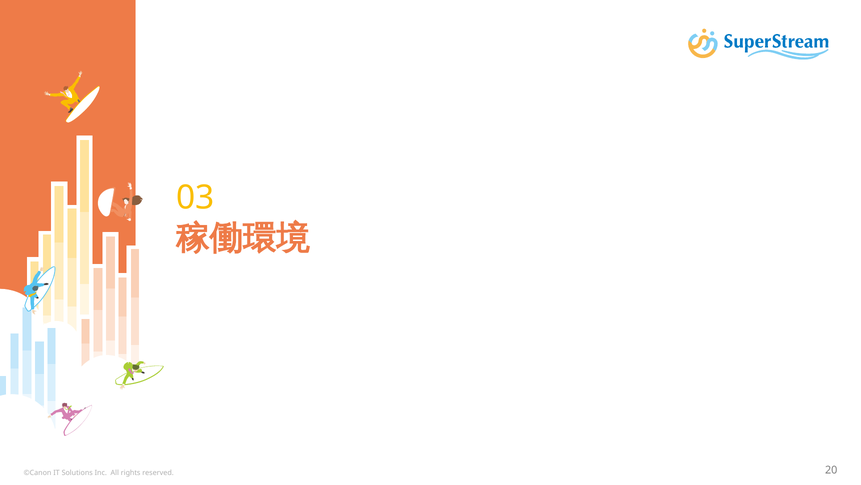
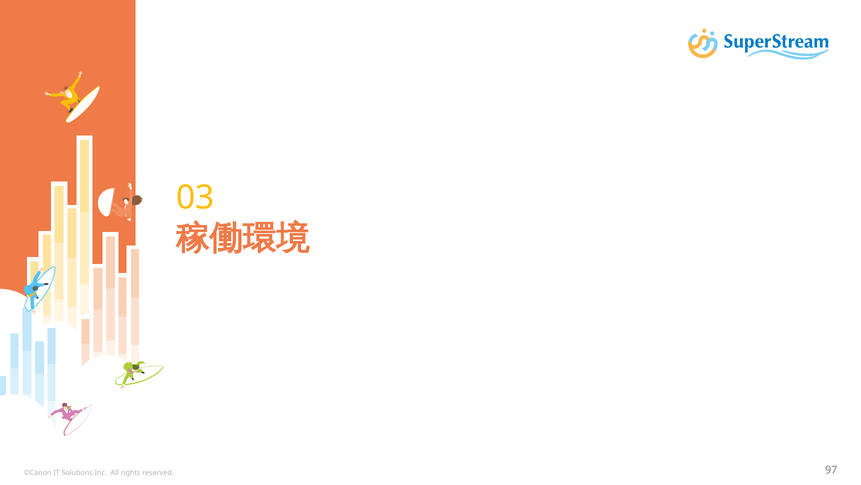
20: 20 -> 97
